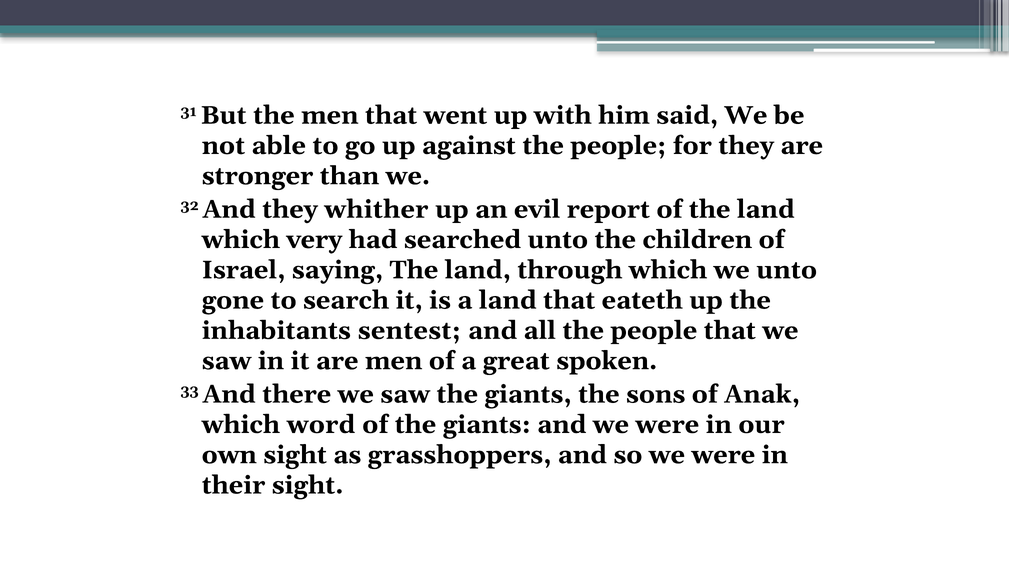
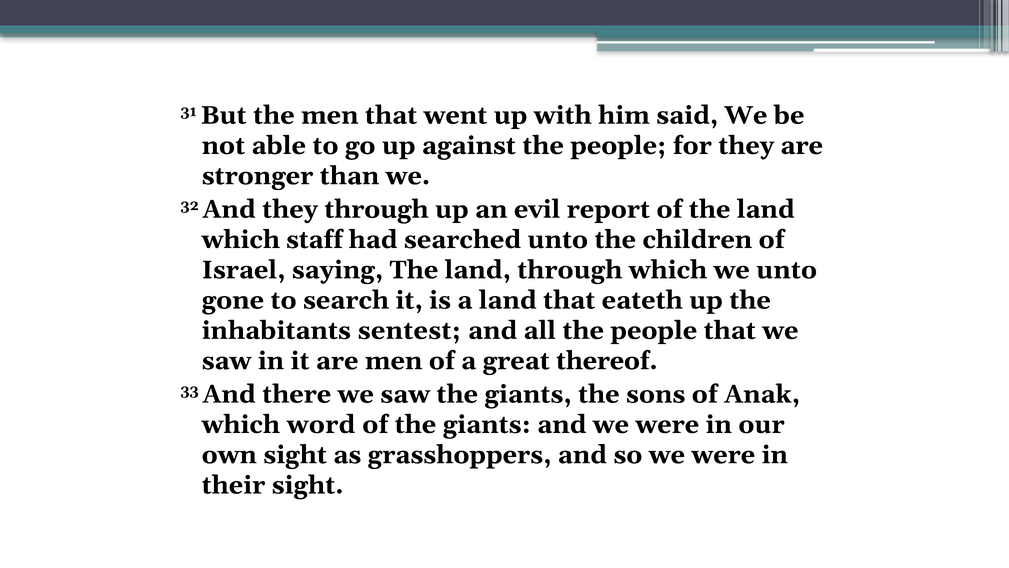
they whither: whither -> through
very: very -> staff
spoken: spoken -> thereof
